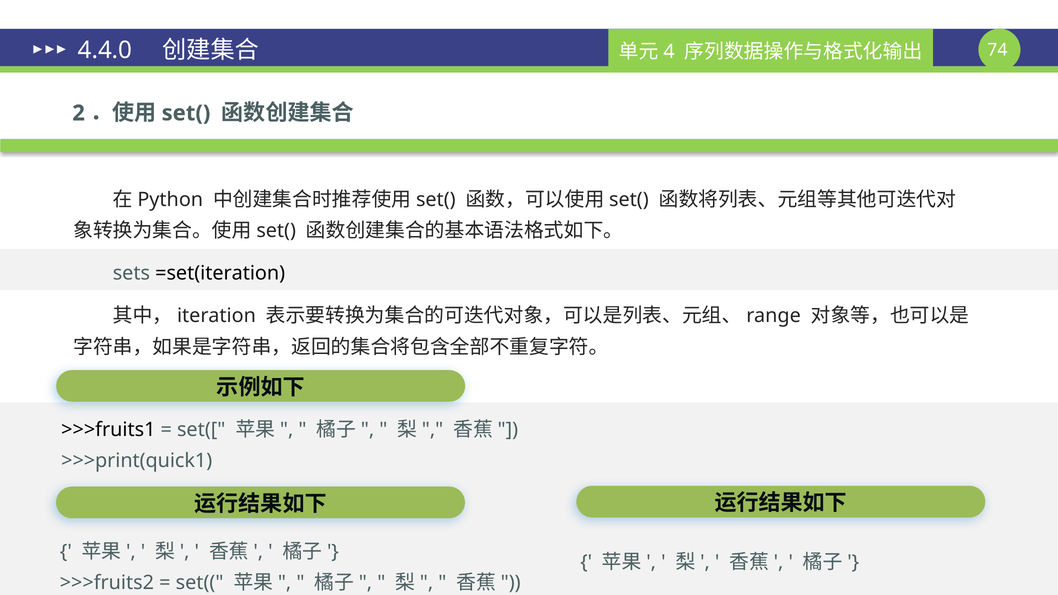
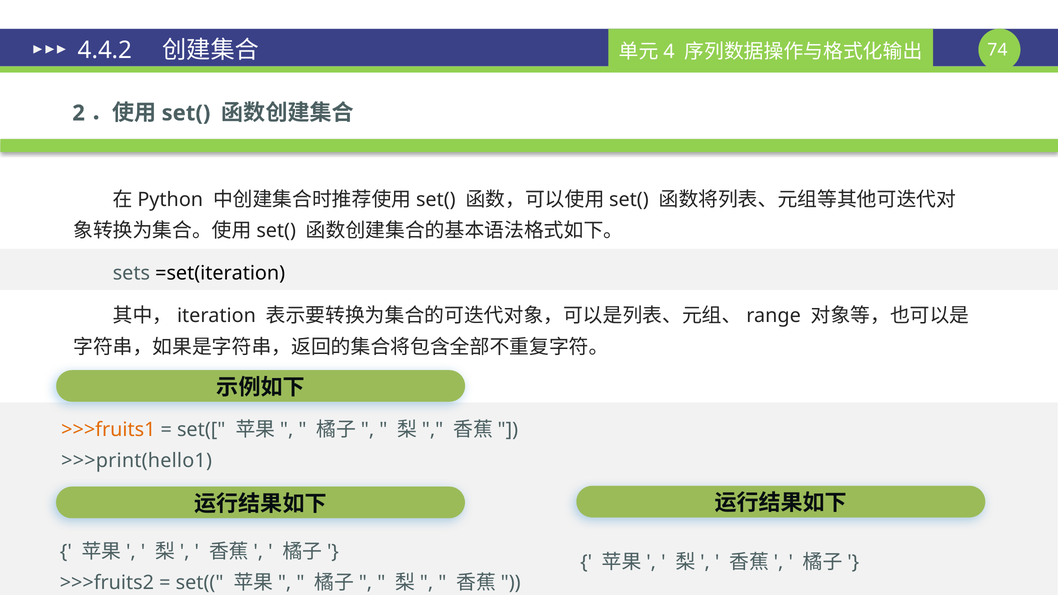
4.4.0: 4.4.0 -> 4.4.2
>>>fruits1 colour: black -> orange
>>>print(quick1: >>>print(quick1 -> >>>print(hello1
